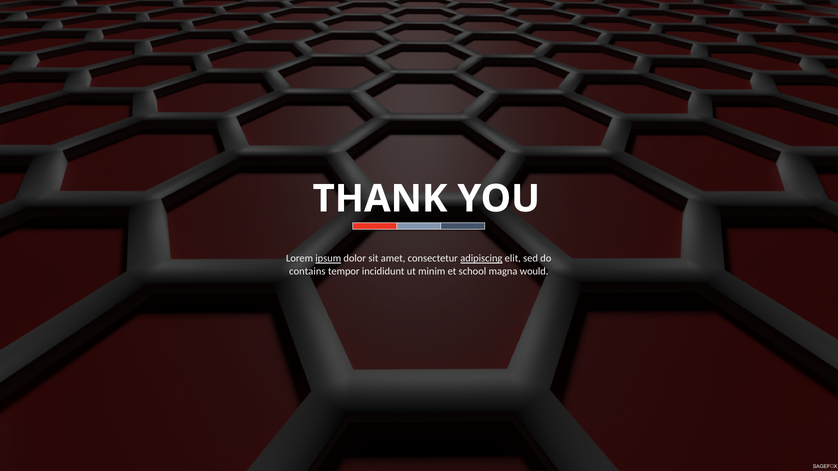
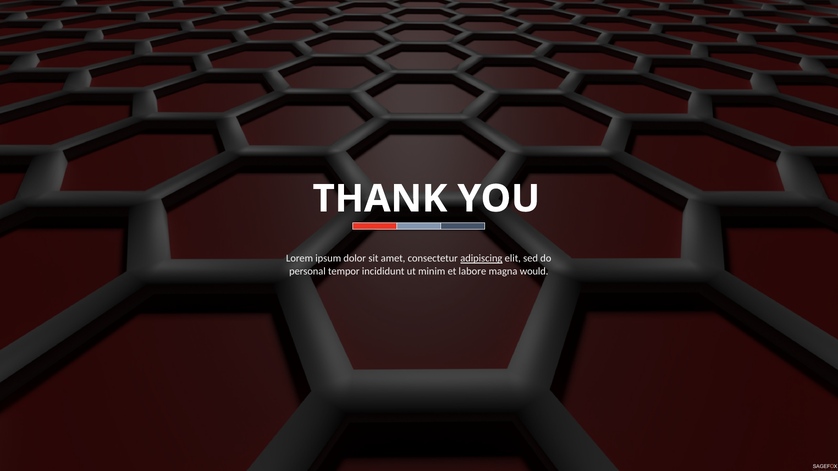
ipsum underline: present -> none
contains: contains -> personal
school: school -> labore
